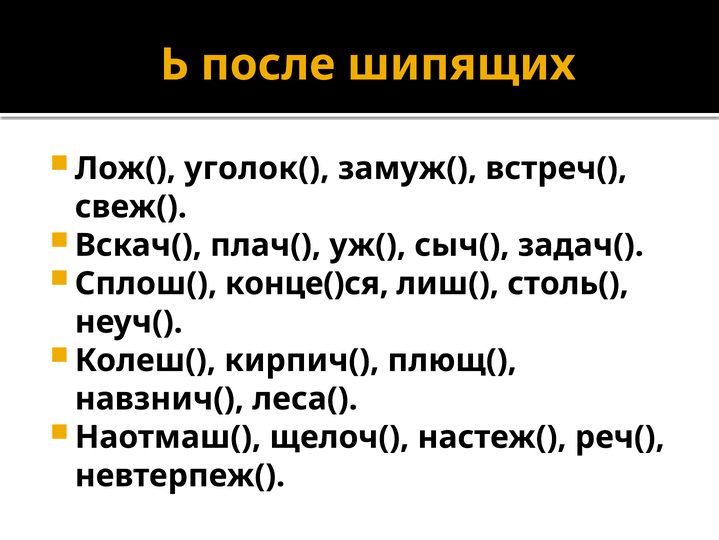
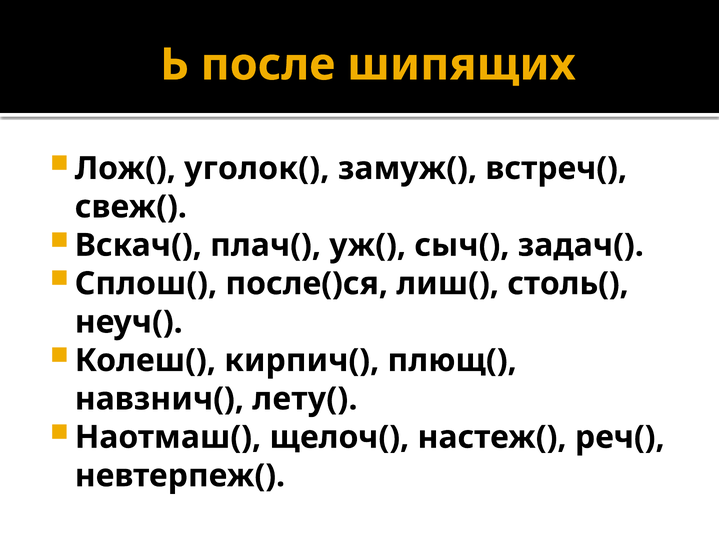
конце()ся: конце()ся -> после()ся
леса(: леса( -> лету(
